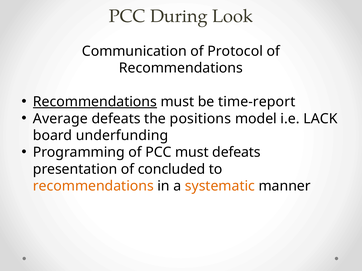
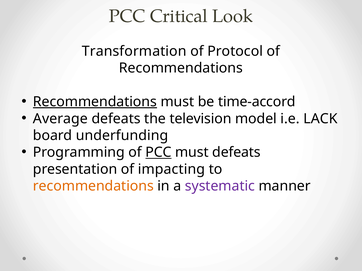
During: During -> Critical
Communication: Communication -> Transformation
time-report: time-report -> time-accord
positions: positions -> television
PCC at (158, 153) underline: none -> present
concluded: concluded -> impacting
systematic colour: orange -> purple
